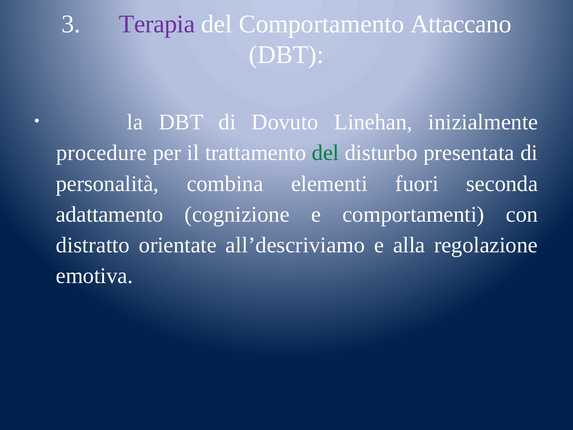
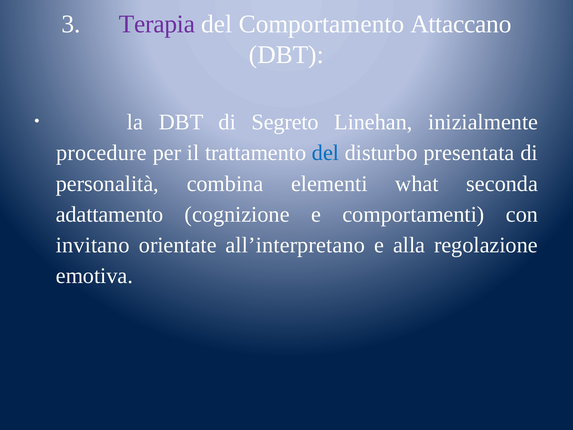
Dovuto: Dovuto -> Segreto
del at (325, 153) colour: green -> blue
fuori: fuori -> what
distratto: distratto -> invitano
all’descriviamo: all’descriviamo -> all’interpretano
